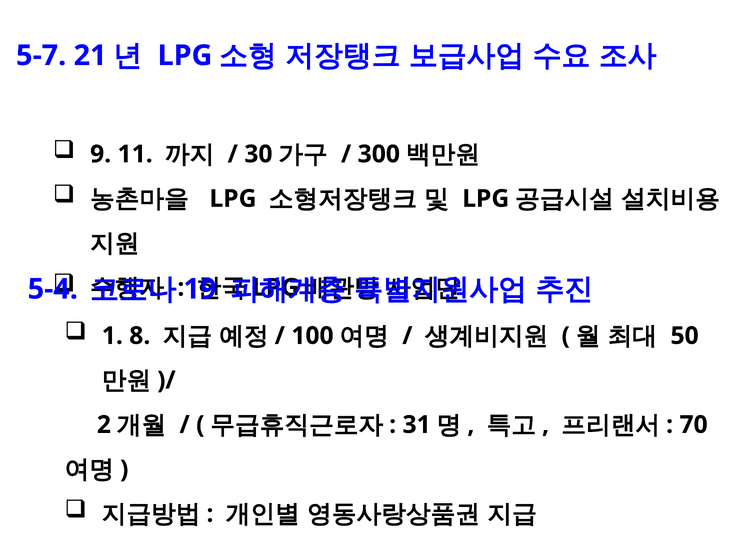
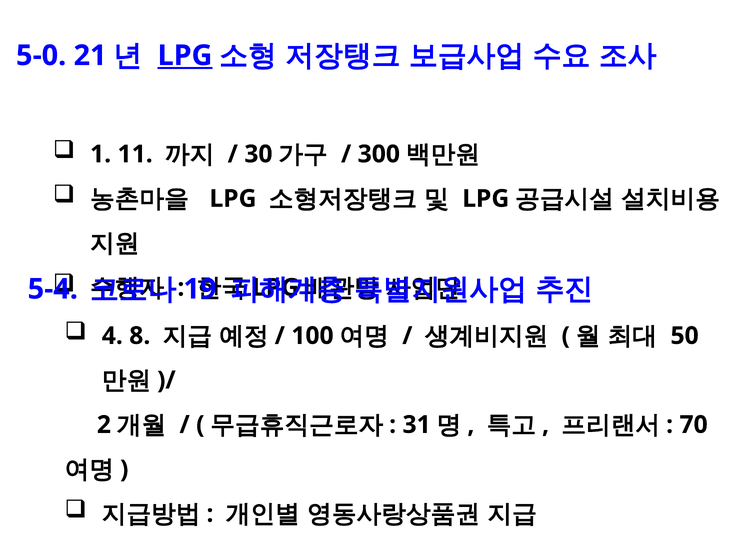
5-7: 5-7 -> 5-0
LPG at (185, 56) underline: none -> present
9: 9 -> 1
1: 1 -> 4
